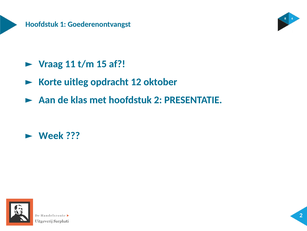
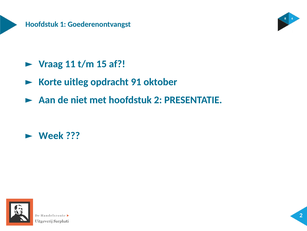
12: 12 -> 91
klas: klas -> niet
